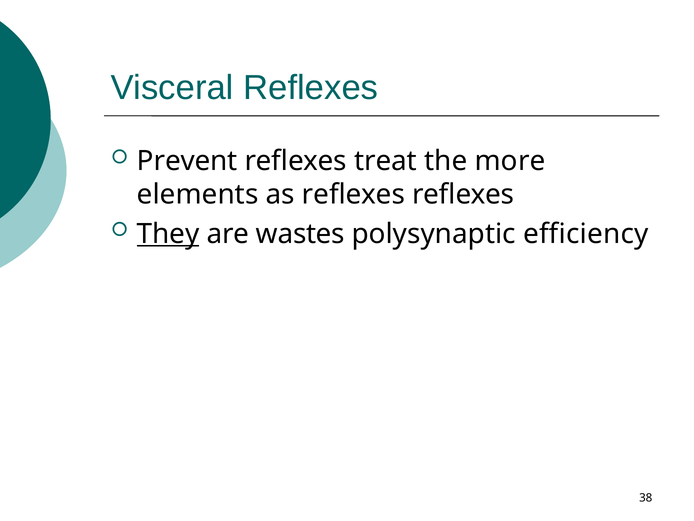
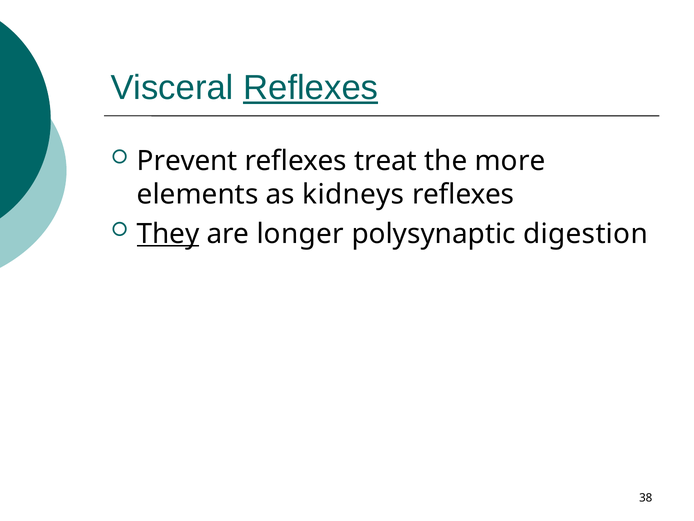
Reflexes at (311, 88) underline: none -> present
as reflexes: reflexes -> kidneys
wastes: wastes -> longer
efficiency: efficiency -> digestion
